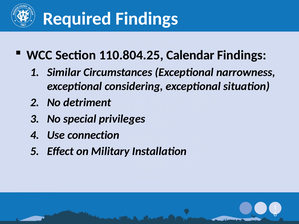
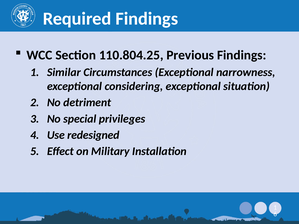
Calendar: Calendar -> Previous
connection: connection -> redesigned
